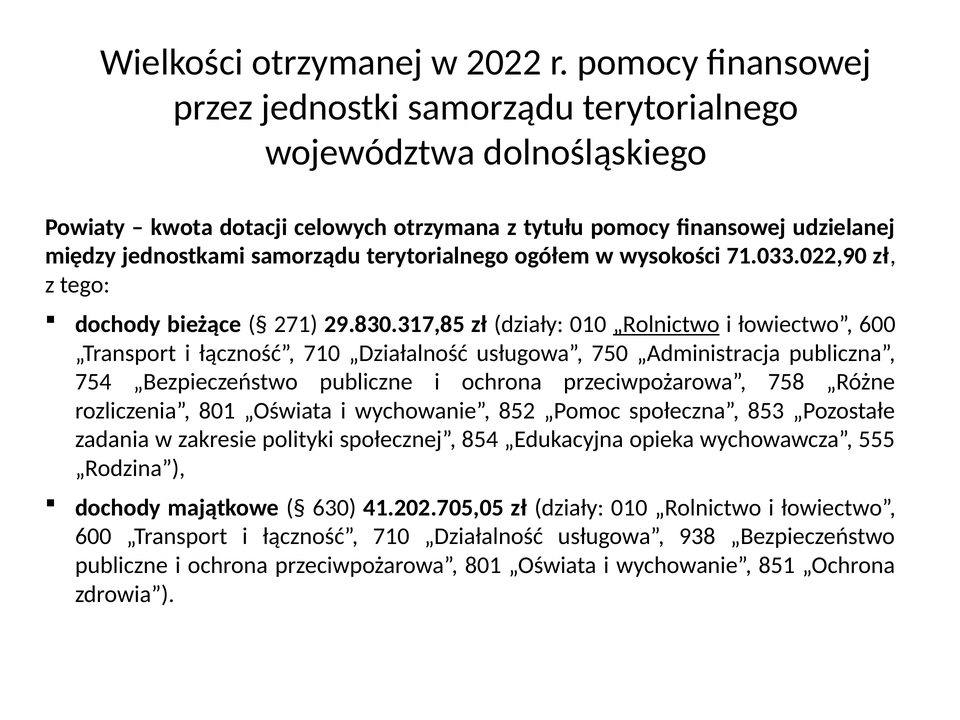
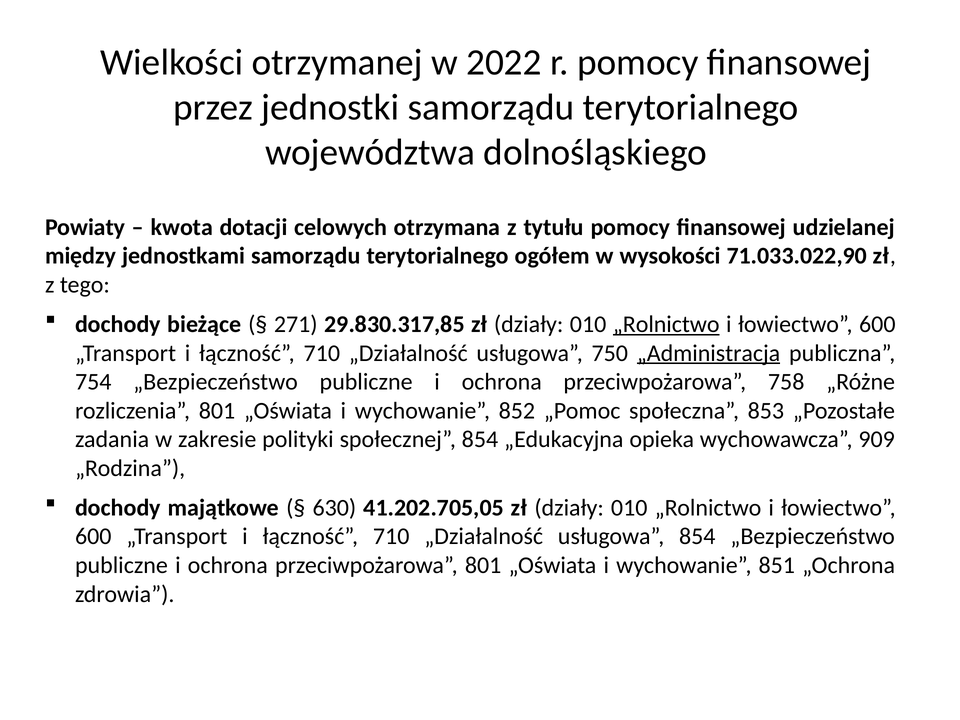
„Administracja underline: none -> present
555: 555 -> 909
usługowa 938: 938 -> 854
